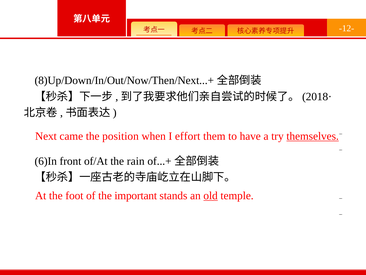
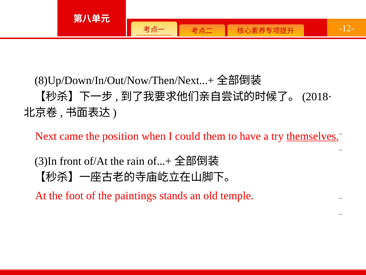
effort: effort -> could
6)In: 6)In -> 3)In
important: important -> paintings
old underline: present -> none
